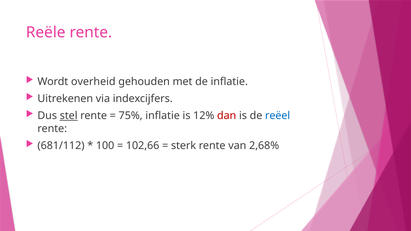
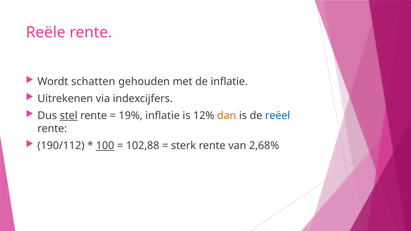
overheid: overheid -> schatten
75%: 75% -> 19%
dan colour: red -> orange
681/112: 681/112 -> 190/112
100 underline: none -> present
102,66: 102,66 -> 102,88
